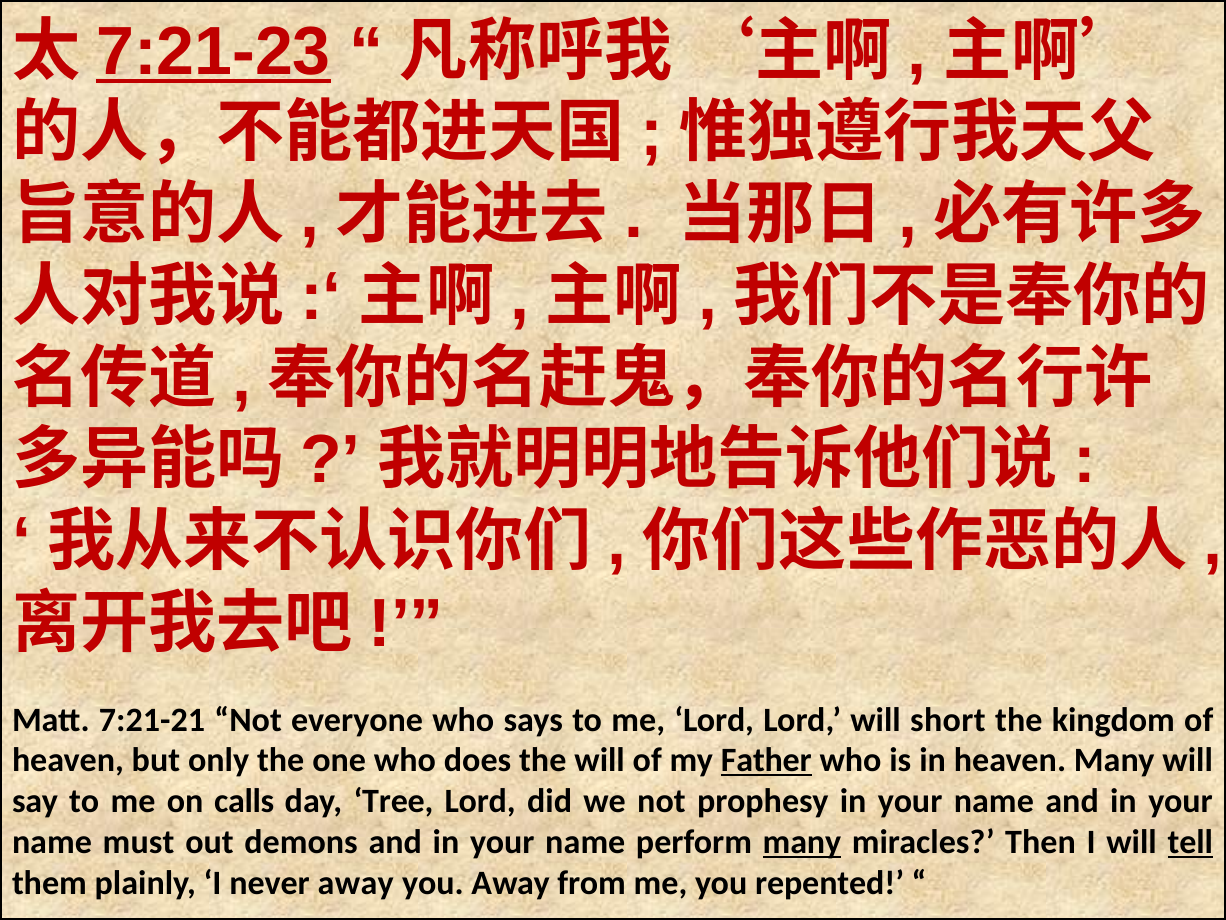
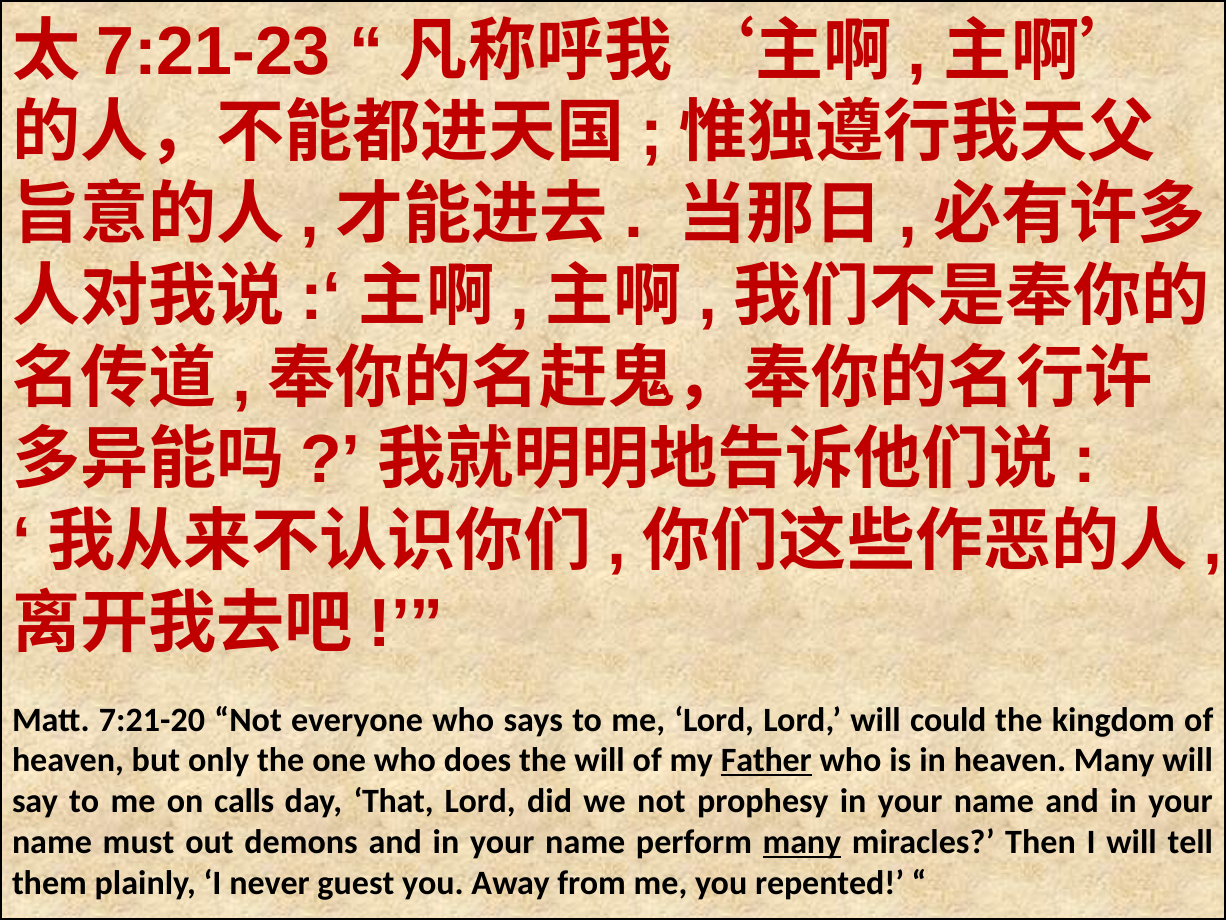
7:21-23 underline: present -> none
7:21-21: 7:21-21 -> 7:21-20
short: short -> could
Tree: Tree -> That
tell underline: present -> none
never away: away -> guest
